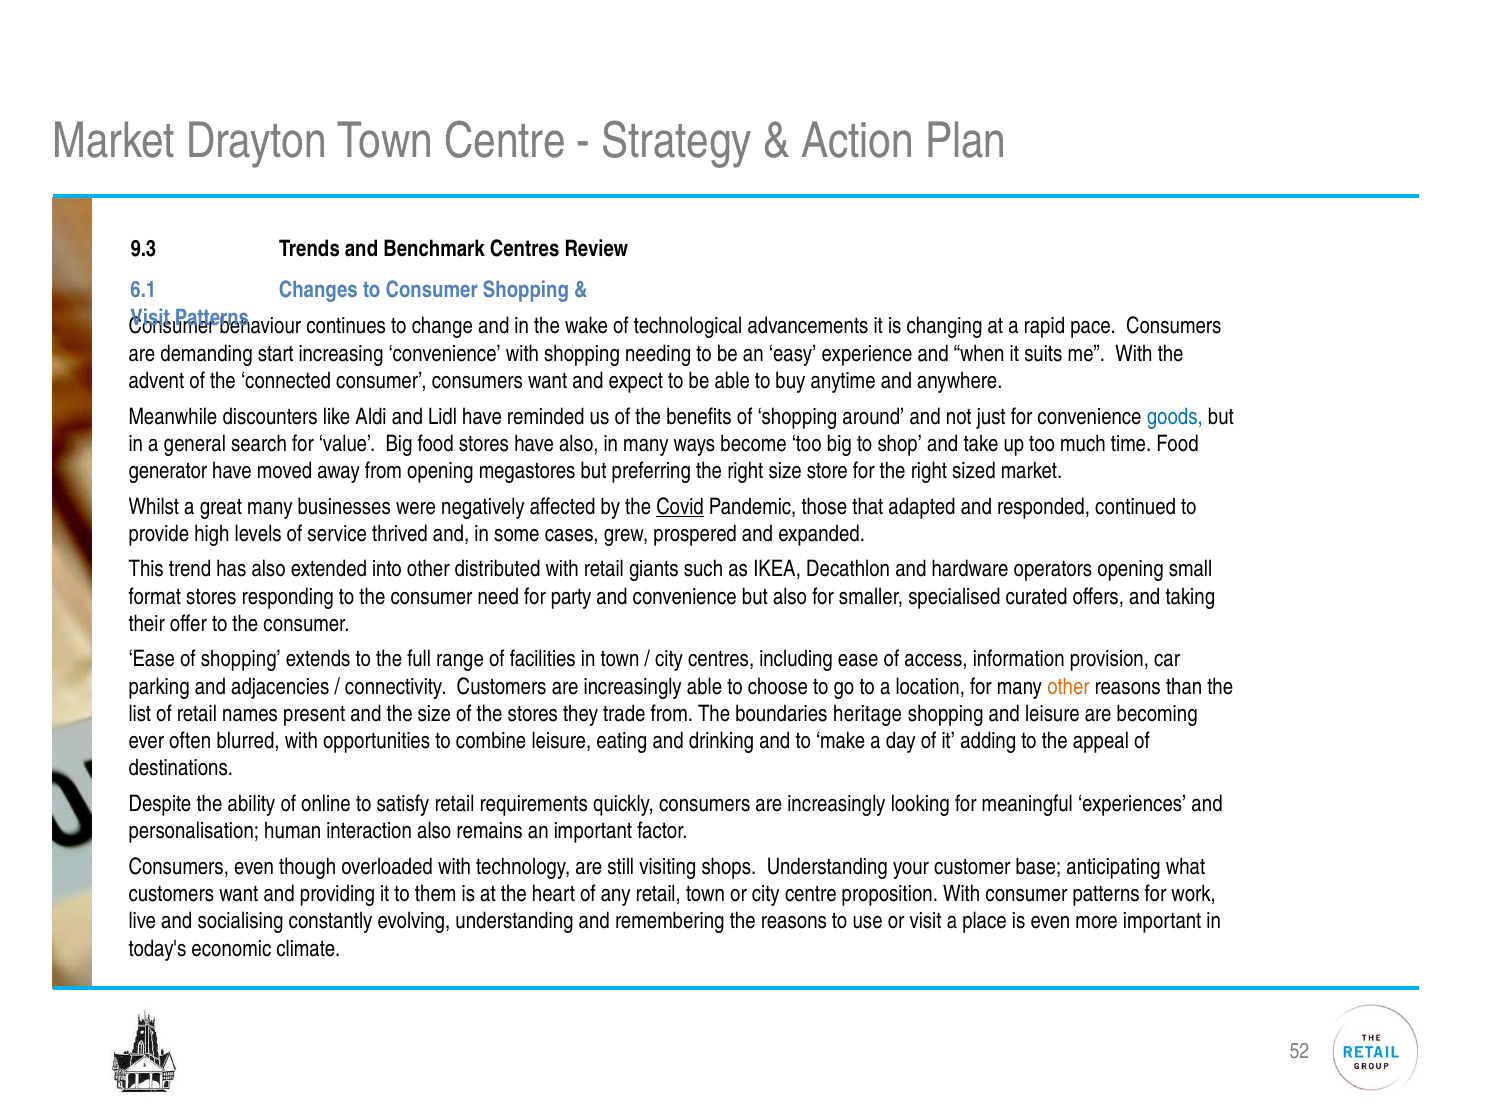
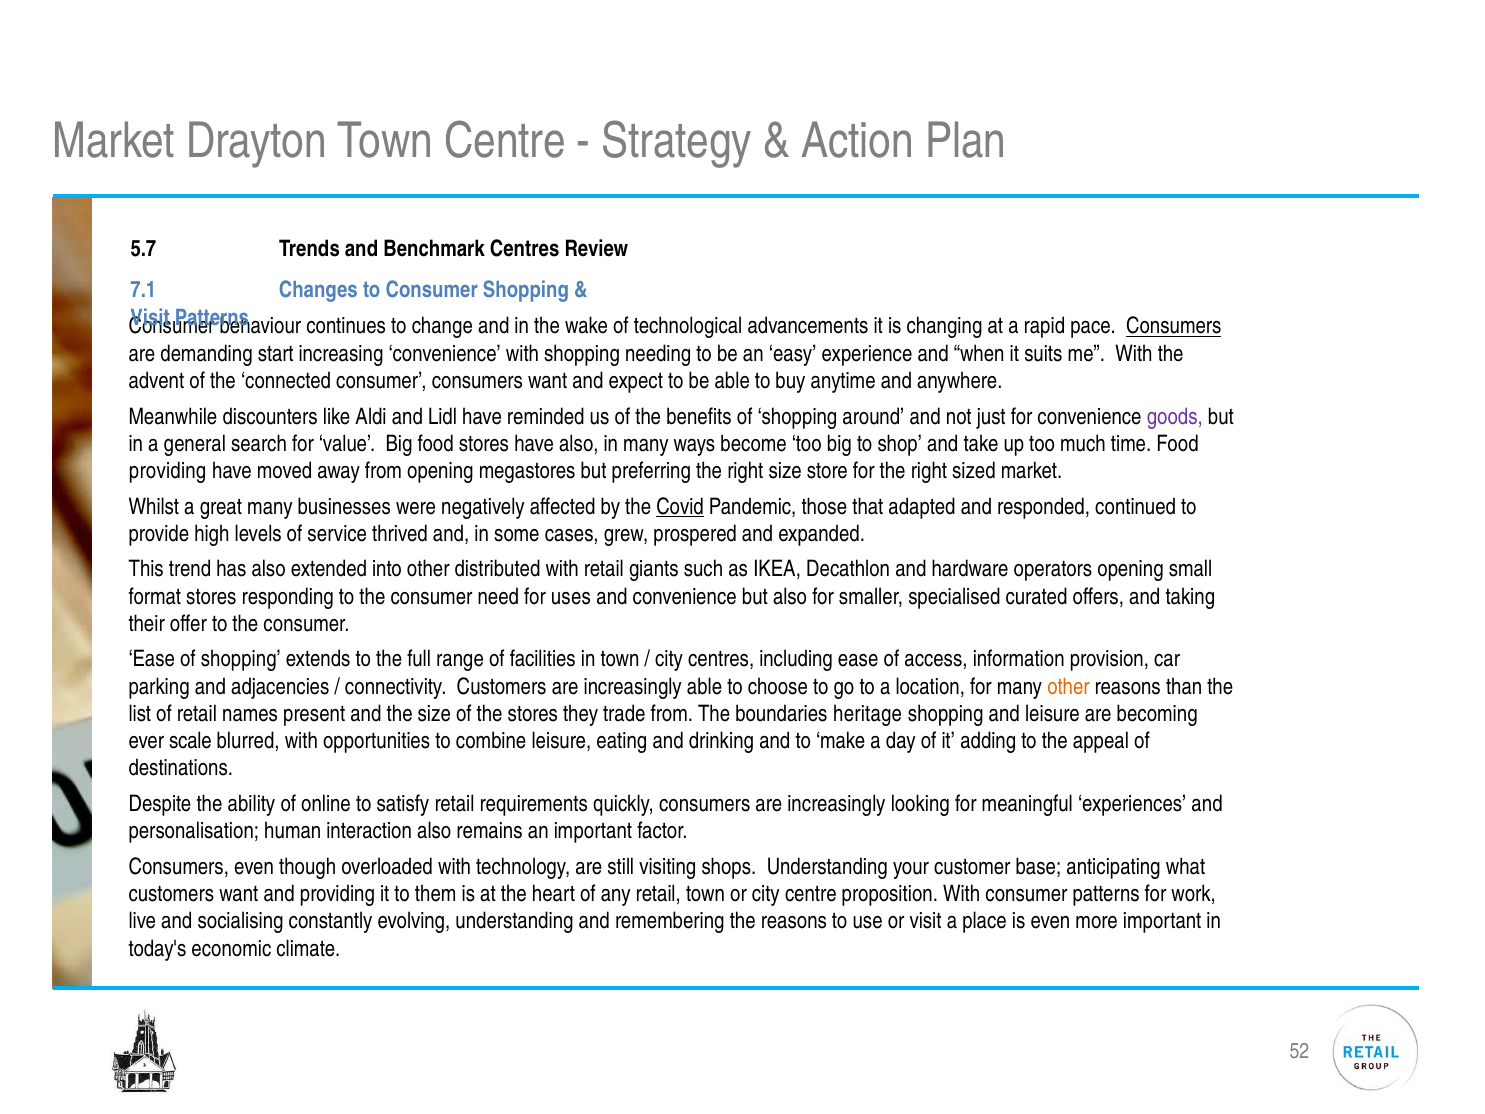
9.3: 9.3 -> 5.7
6.1: 6.1 -> 7.1
Consumers at (1174, 326) underline: none -> present
goods colour: blue -> purple
generator at (168, 471): generator -> providing
party: party -> uses
often: often -> scale
